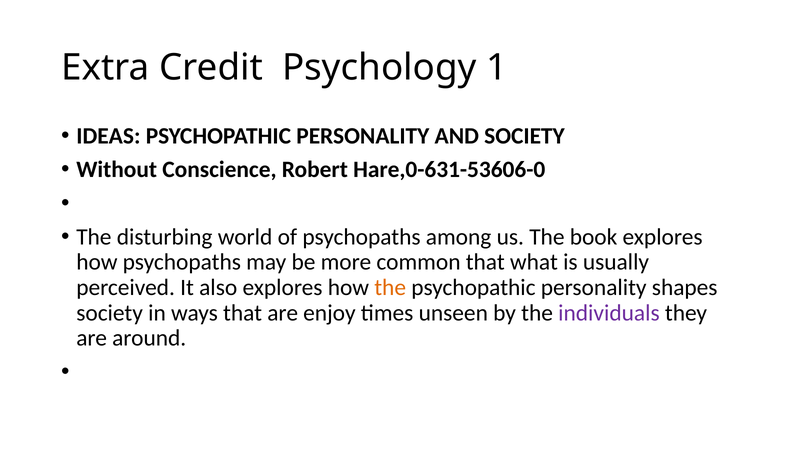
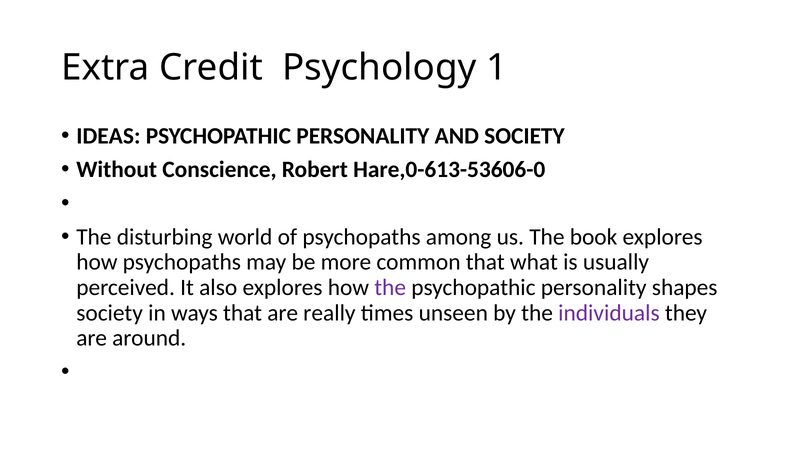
Hare,0-631-53606-0: Hare,0-631-53606-0 -> Hare,0-613-53606-0
the at (390, 287) colour: orange -> purple
enjoy: enjoy -> really
